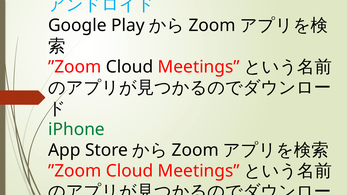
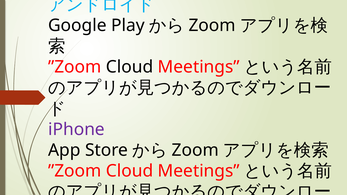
iPhone colour: green -> purple
